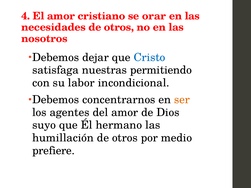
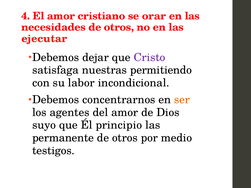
nosotros: nosotros -> ejecutar
Cristo colour: blue -> purple
hermano: hermano -> principio
humillación: humillación -> permanente
prefiere: prefiere -> testigos
